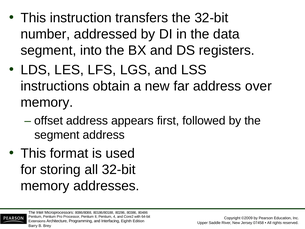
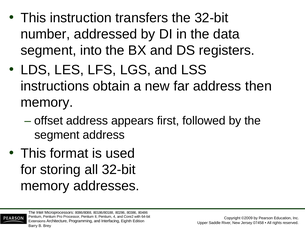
over: over -> then
